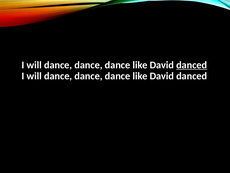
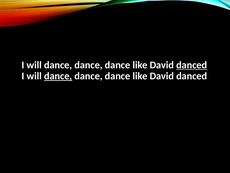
dance at (58, 76) underline: none -> present
